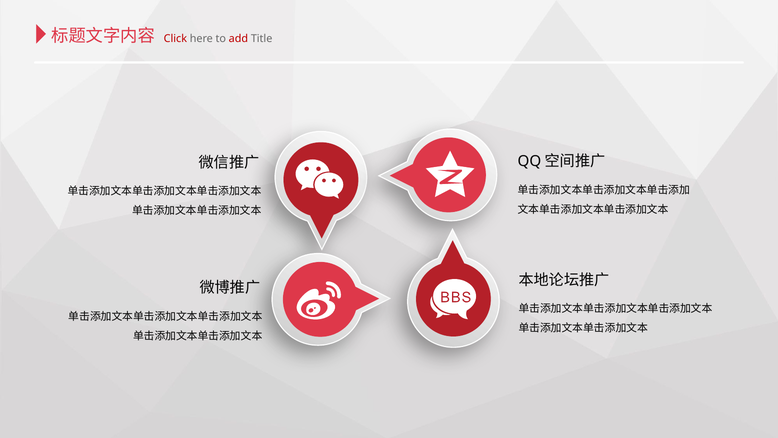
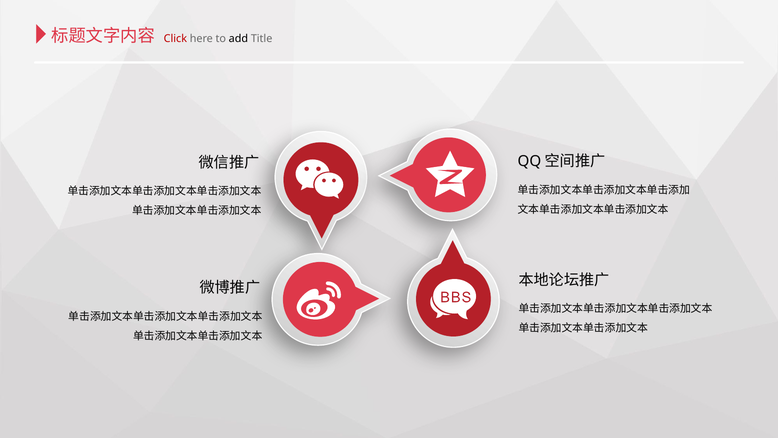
add colour: red -> black
